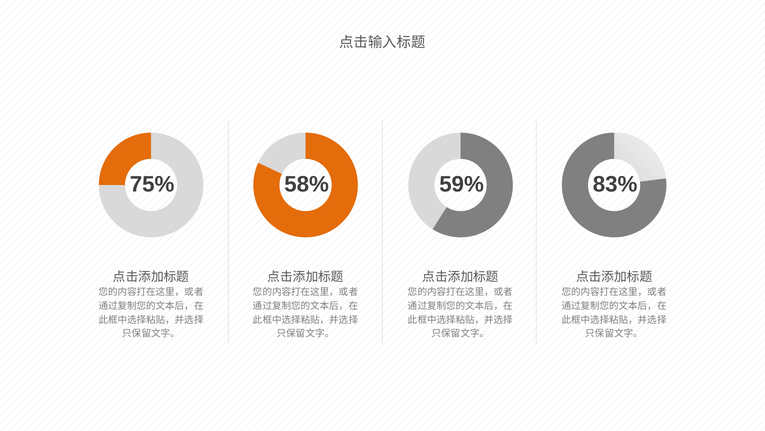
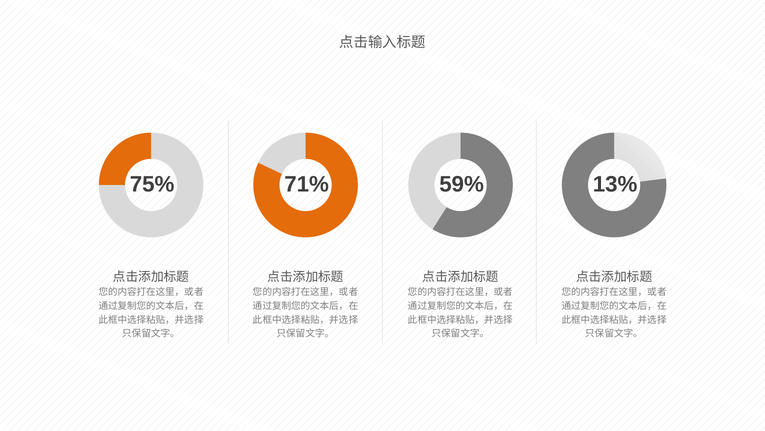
58%: 58% -> 71%
83%: 83% -> 13%
